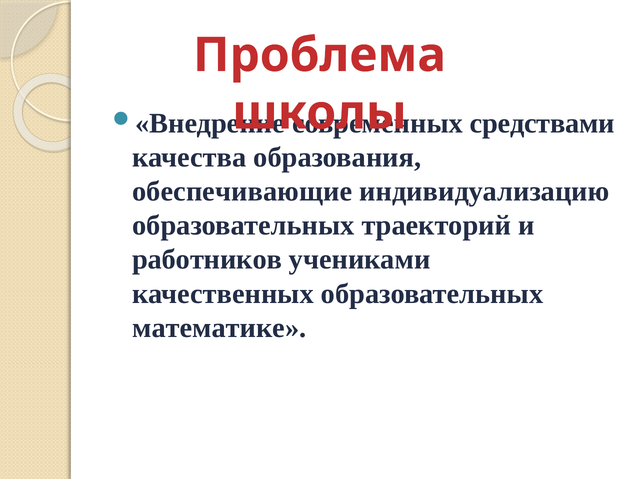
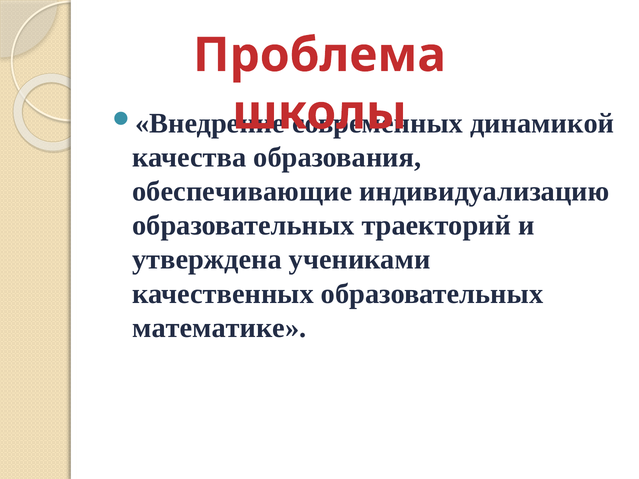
средствами: средствами -> динамикой
работников: работников -> утверждена
